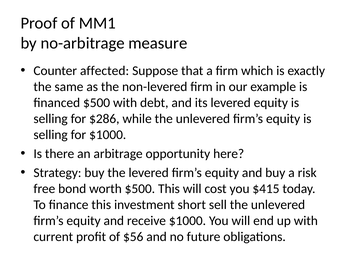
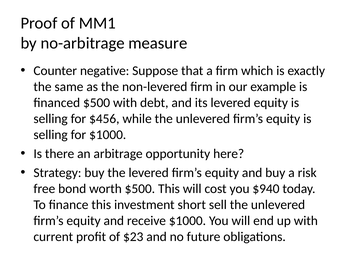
affected: affected -> negative
$286: $286 -> $456
$415: $415 -> $940
$56: $56 -> $23
